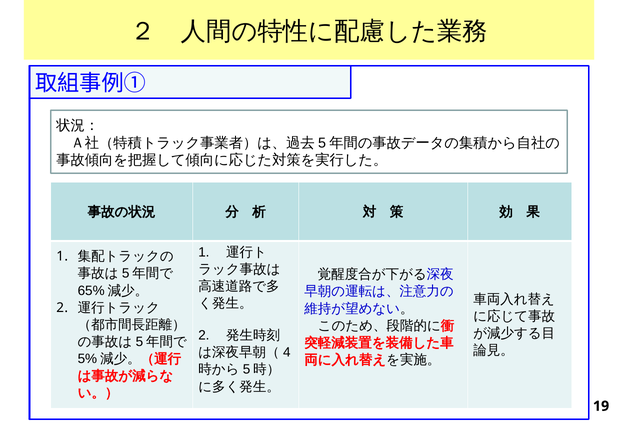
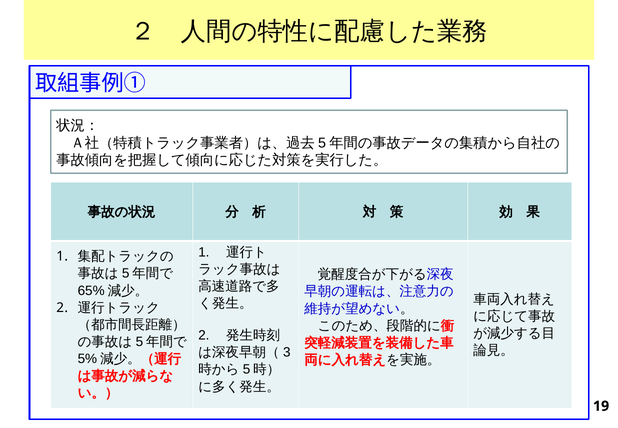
4: 4 -> 3
